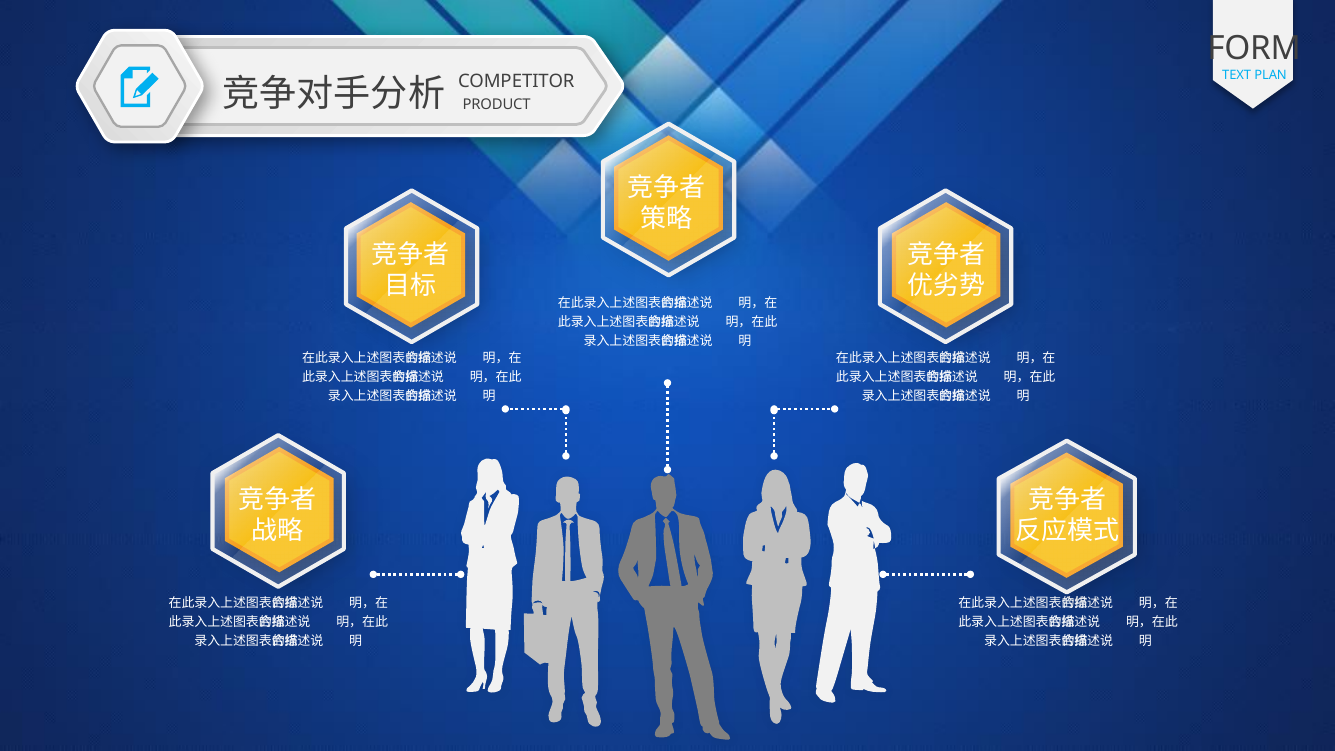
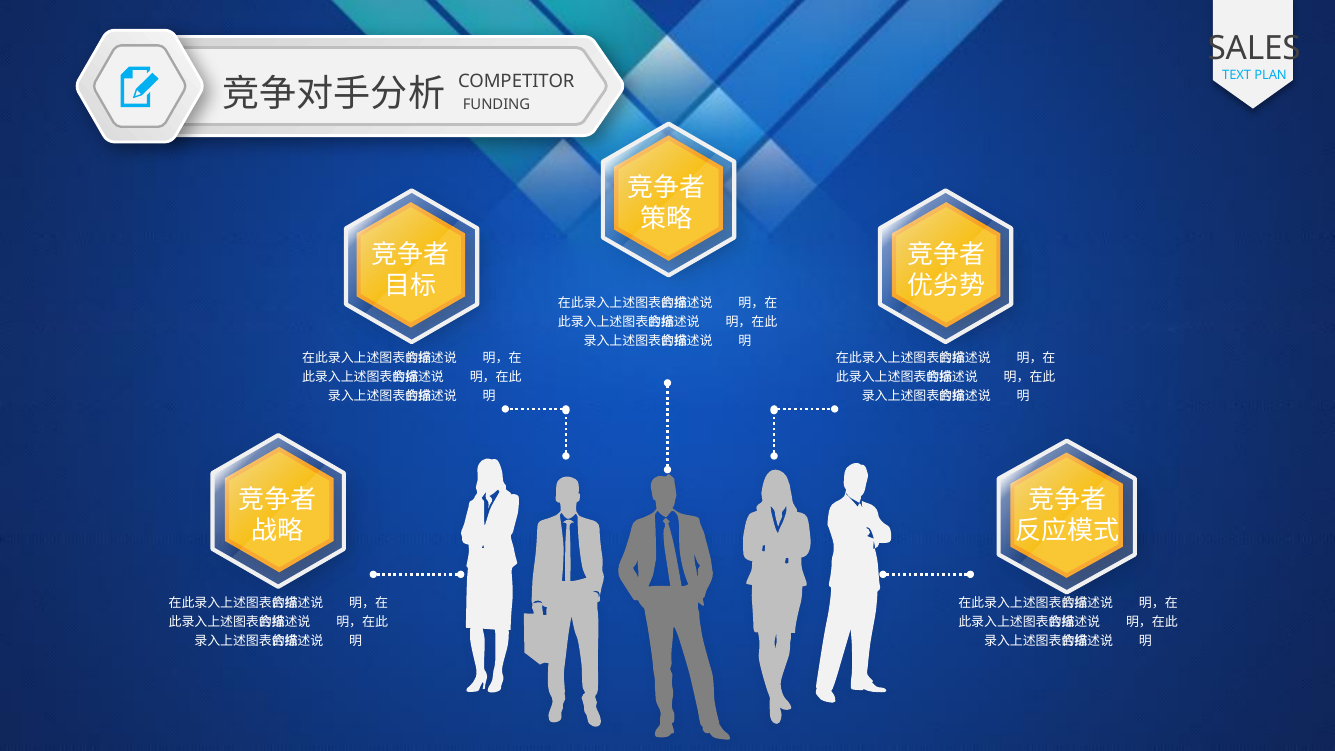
FORM: FORM -> SALES
PRODUCT: PRODUCT -> FUNDING
